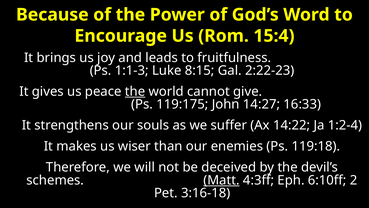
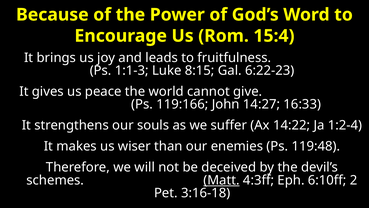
2:22-23: 2:22-23 -> 6:22-23
the at (135, 91) underline: present -> none
119:175: 119:175 -> 119:166
119:18: 119:18 -> 119:48
